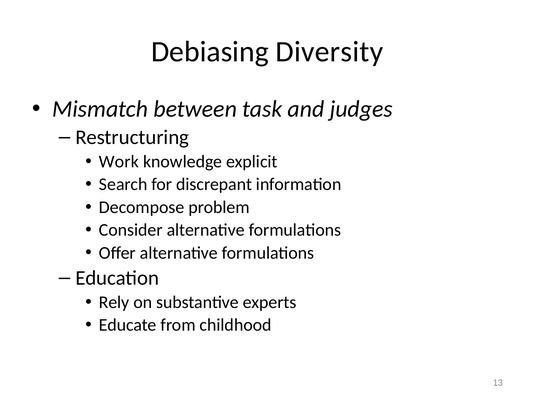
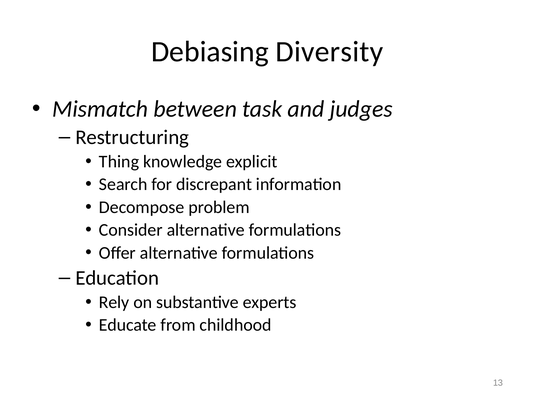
Work: Work -> Thing
